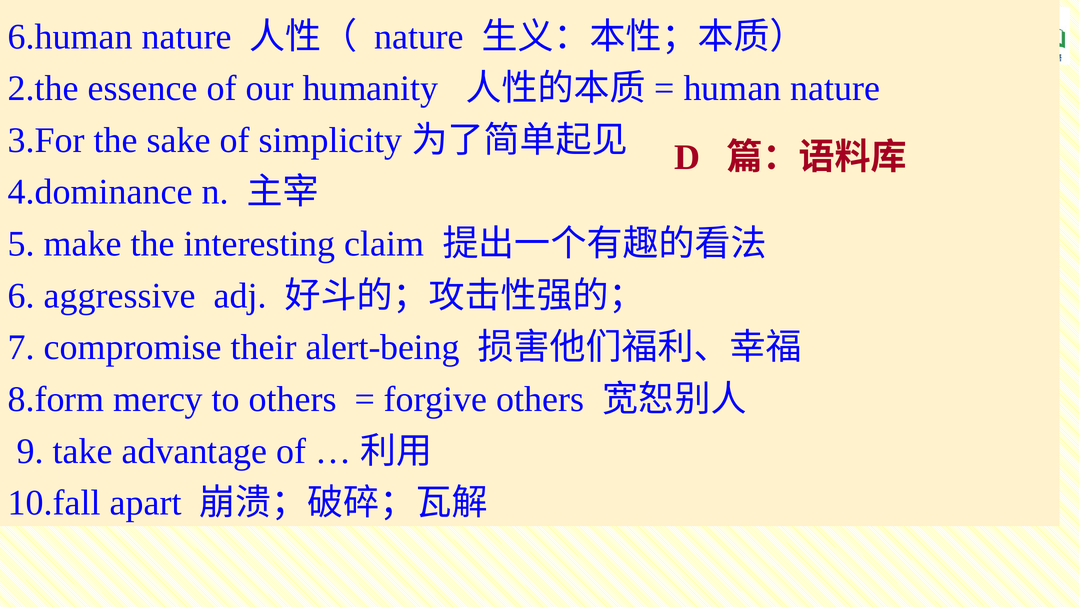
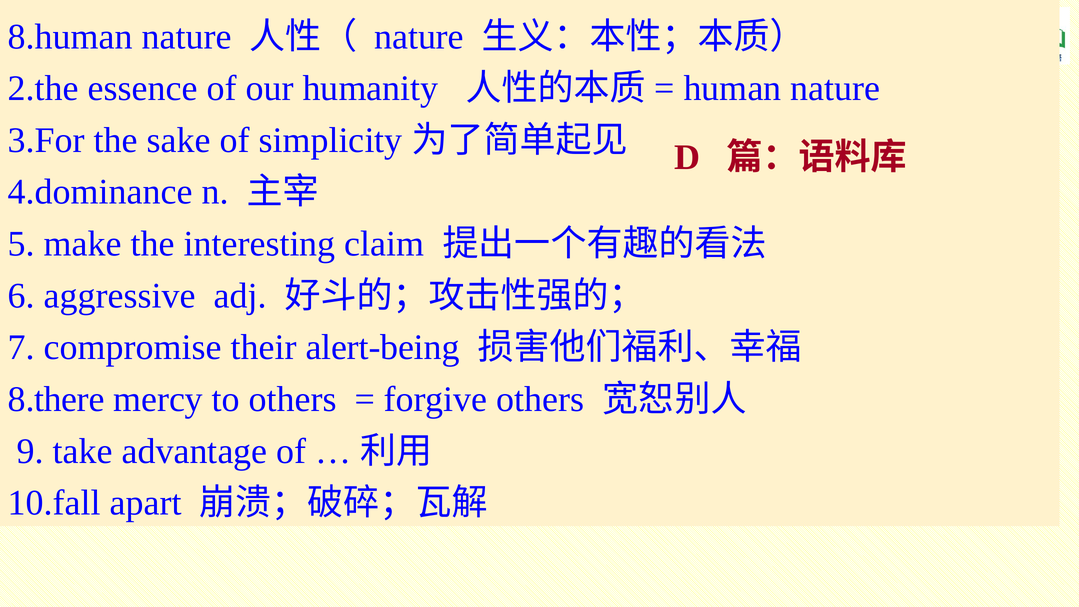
6.human: 6.human -> 8.human
8.form: 8.form -> 8.there
